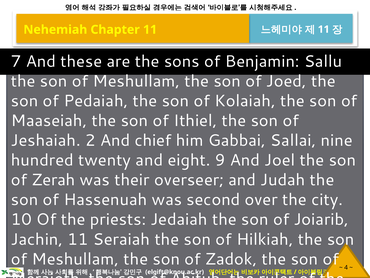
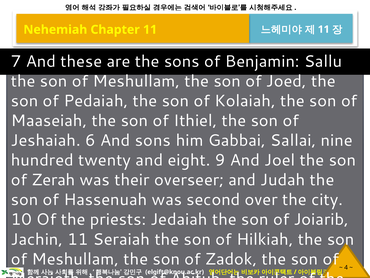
2: 2 -> 6
And chief: chief -> sons
